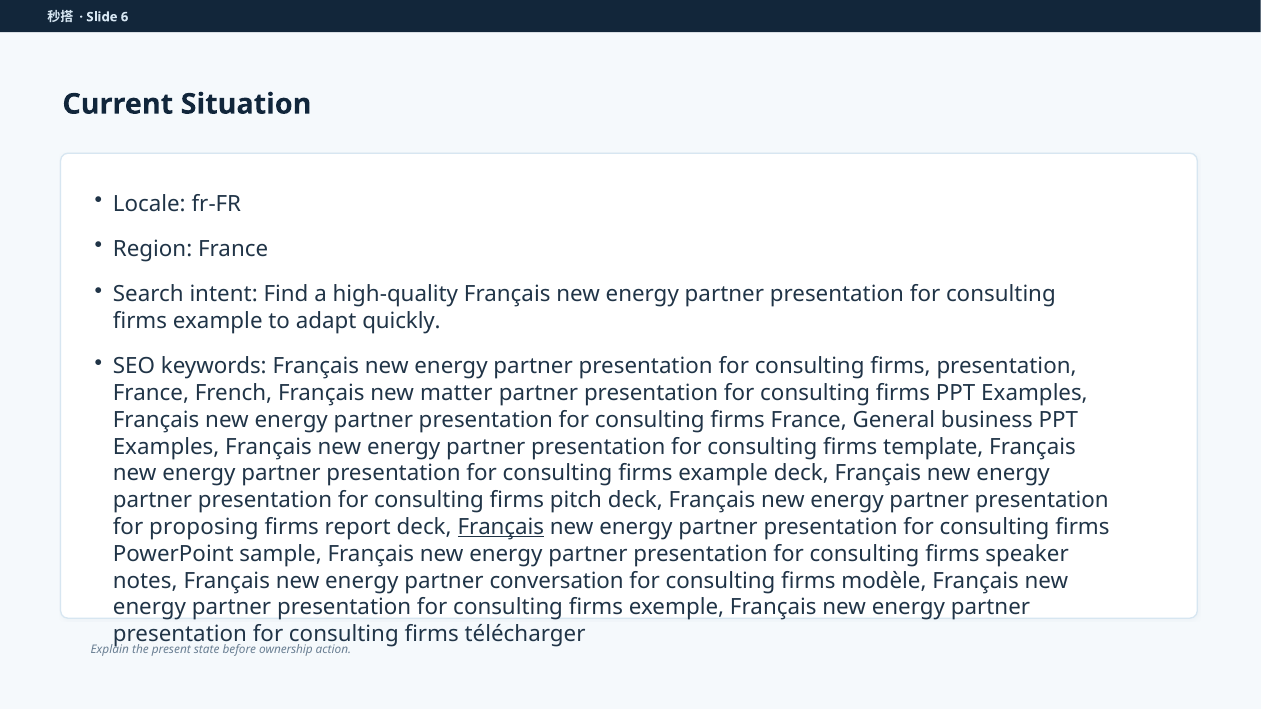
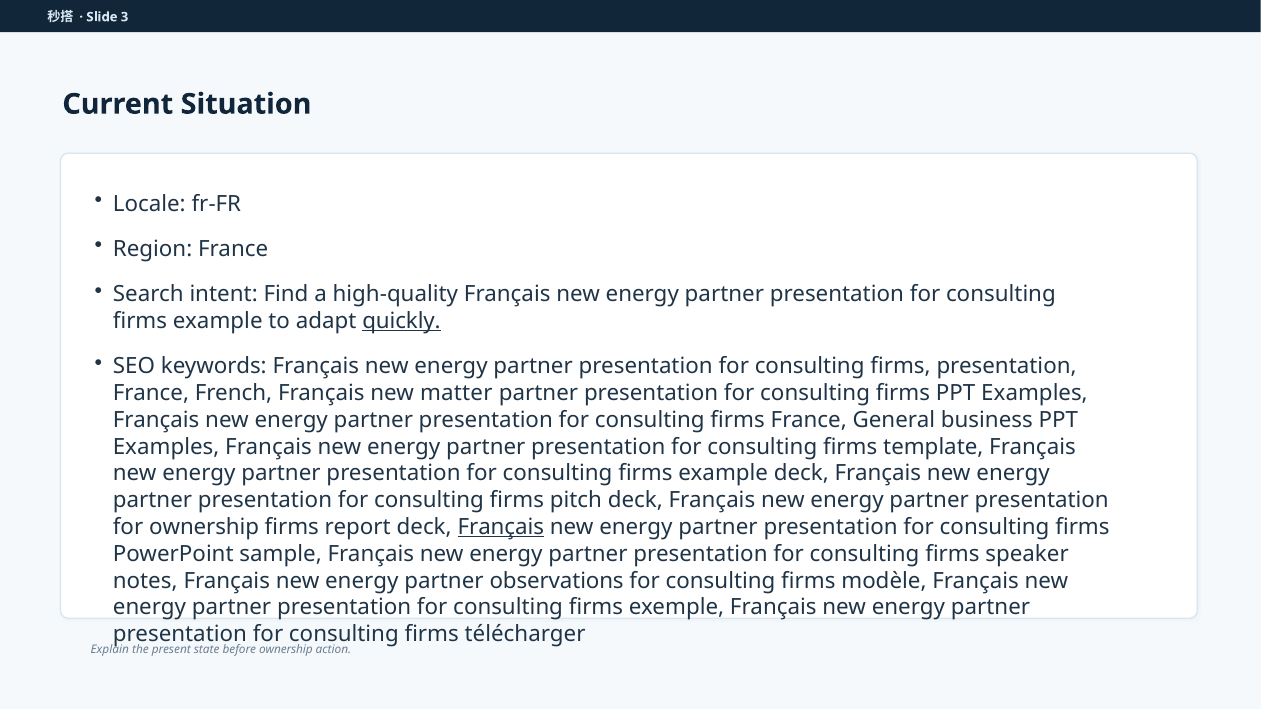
6: 6 -> 3
quickly underline: none -> present
for proposing: proposing -> ownership
conversation: conversation -> observations
